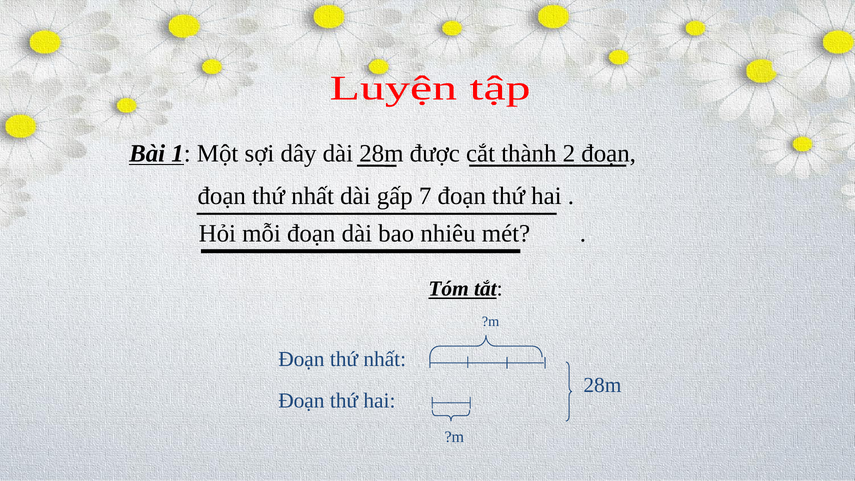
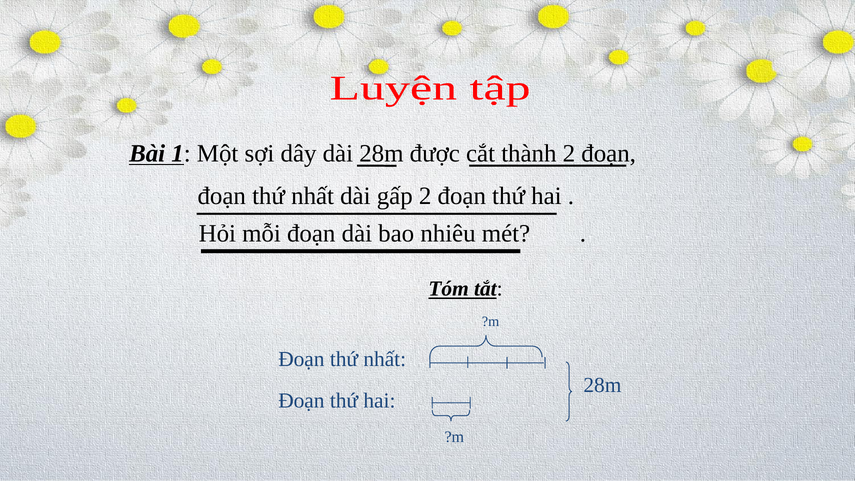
gấp 7: 7 -> 2
